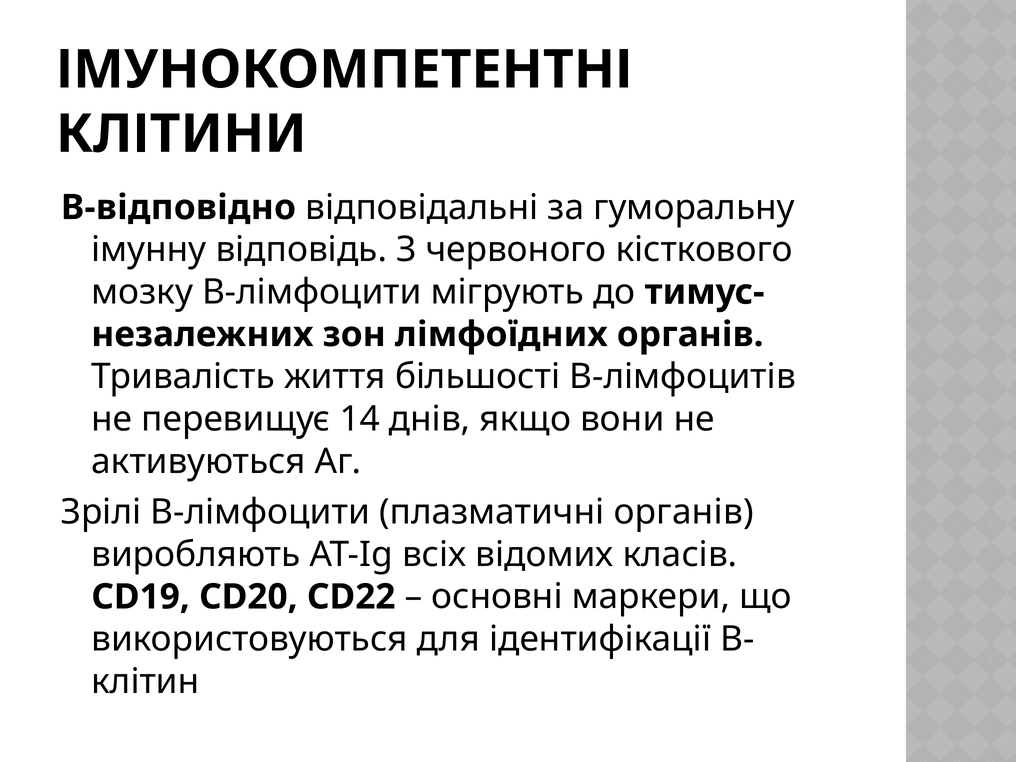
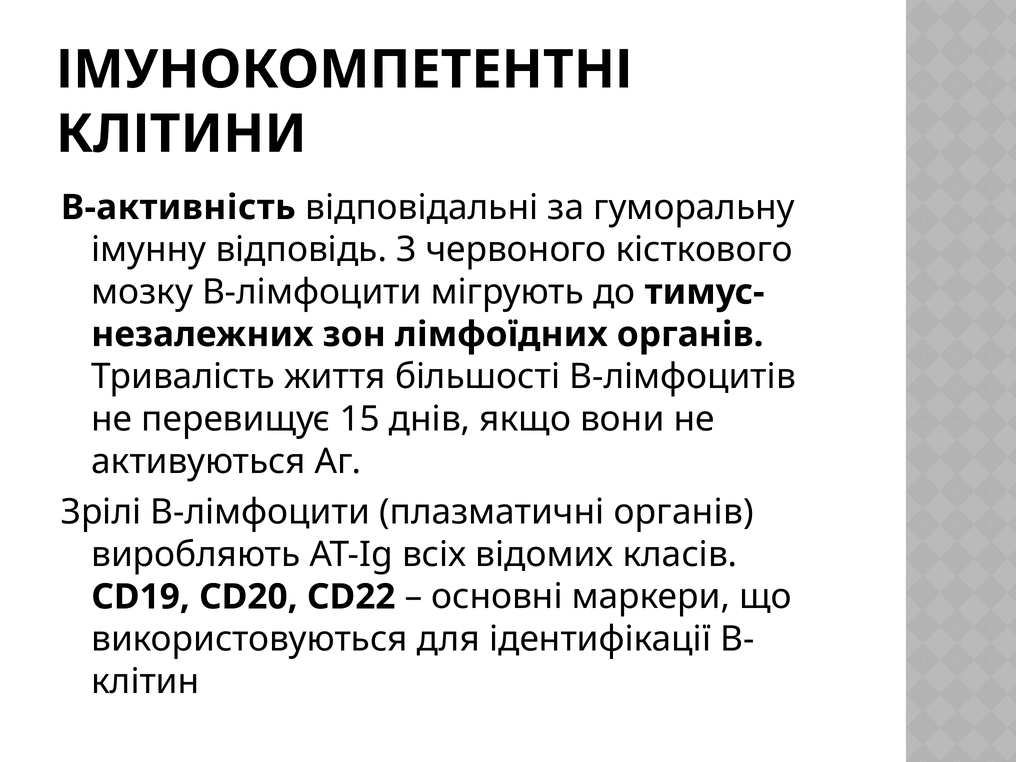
В-відповідно: В-відповідно -> В-активність
14: 14 -> 15
